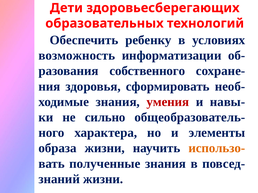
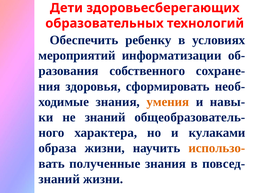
возможность: возможность -> мероприятий
умения colour: red -> orange
не сильно: сильно -> знаний
элементы: элементы -> кулаками
